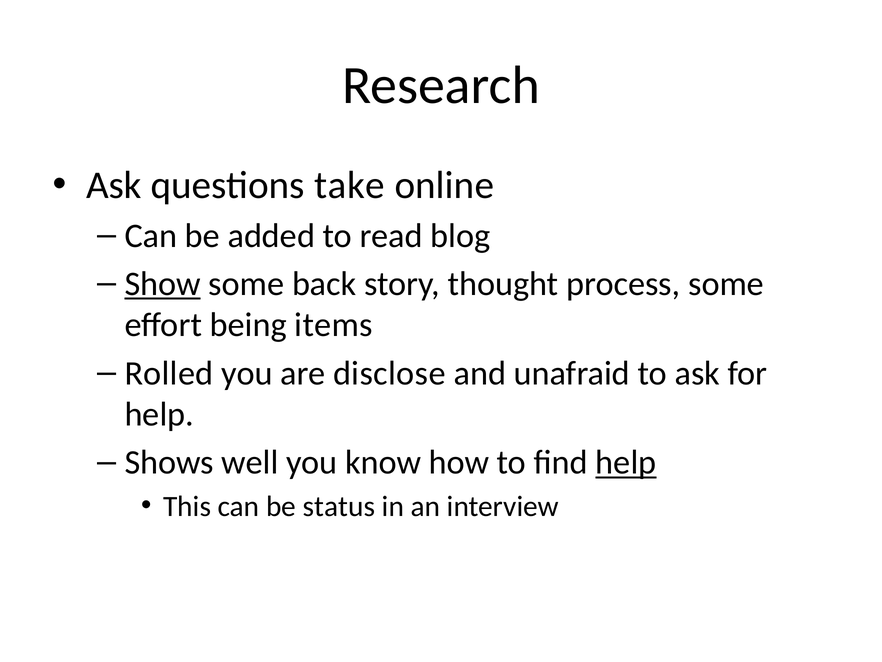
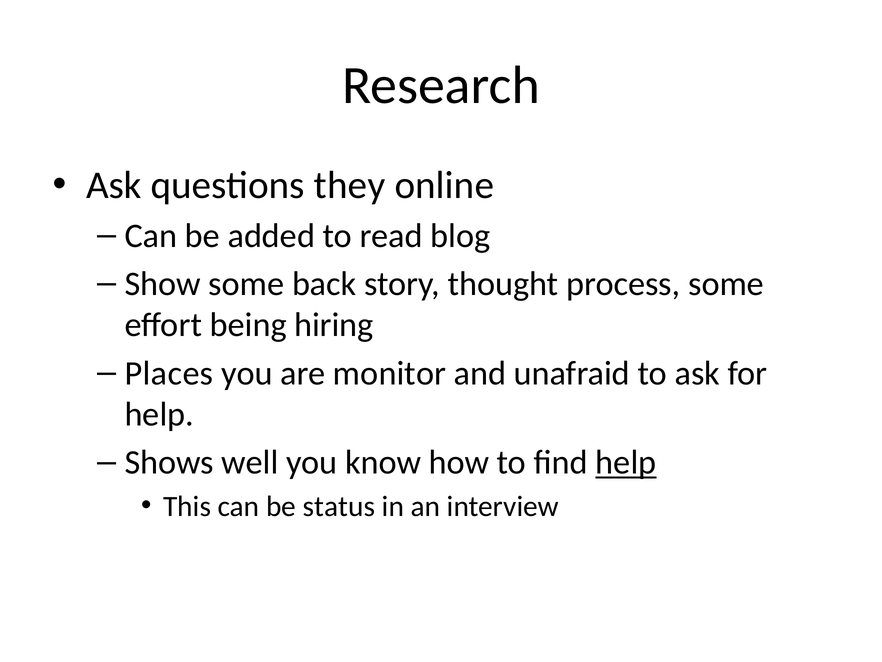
take: take -> they
Show underline: present -> none
items: items -> hiring
Rolled: Rolled -> Places
disclose: disclose -> monitor
